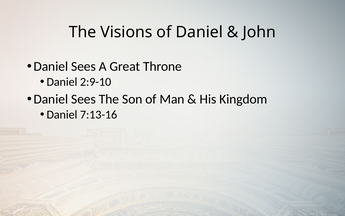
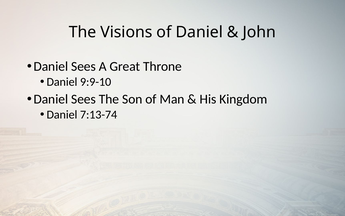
2:9-10: 2:9-10 -> 9:9-10
7:13-16: 7:13-16 -> 7:13-74
